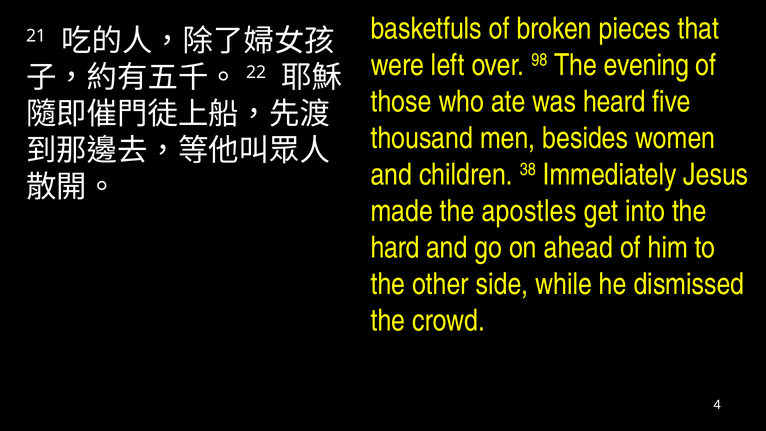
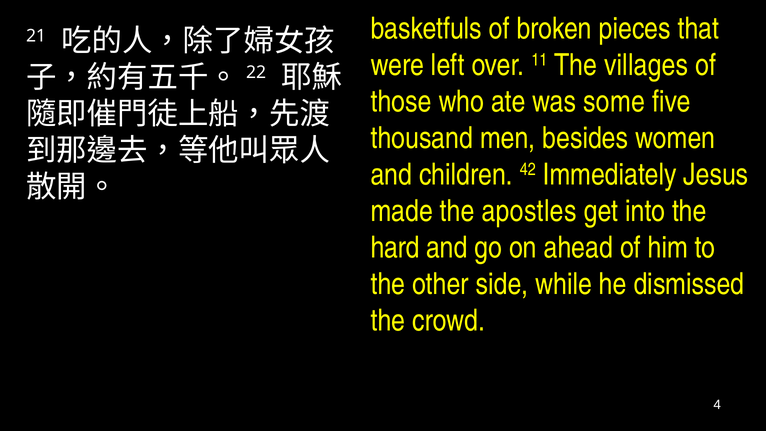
98: 98 -> 11
evening: evening -> villages
heard: heard -> some
38: 38 -> 42
